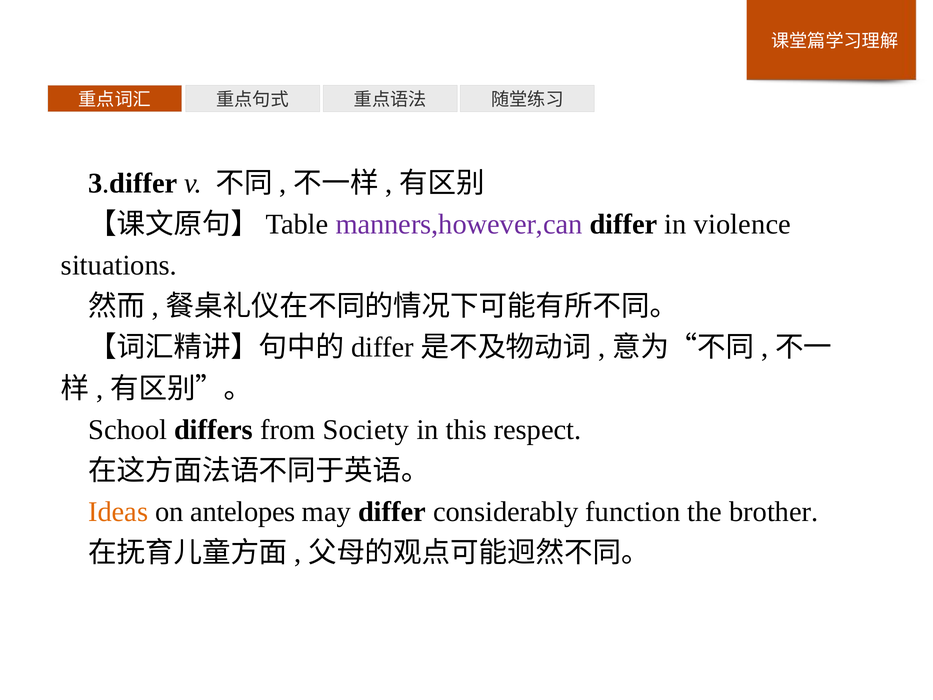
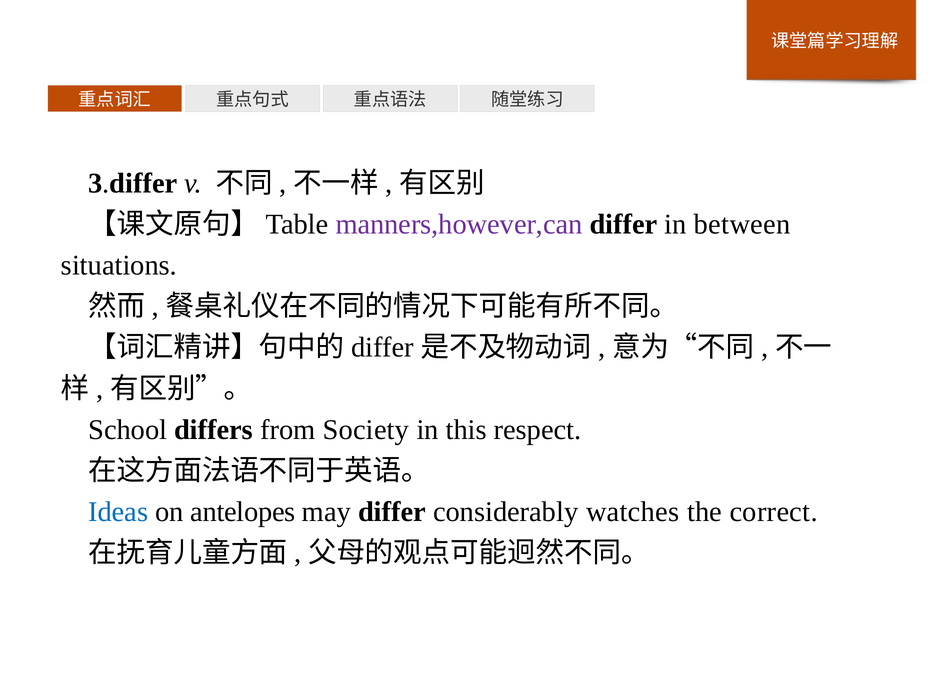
violence: violence -> between
Ideas colour: orange -> blue
function: function -> watches
brother: brother -> correct
